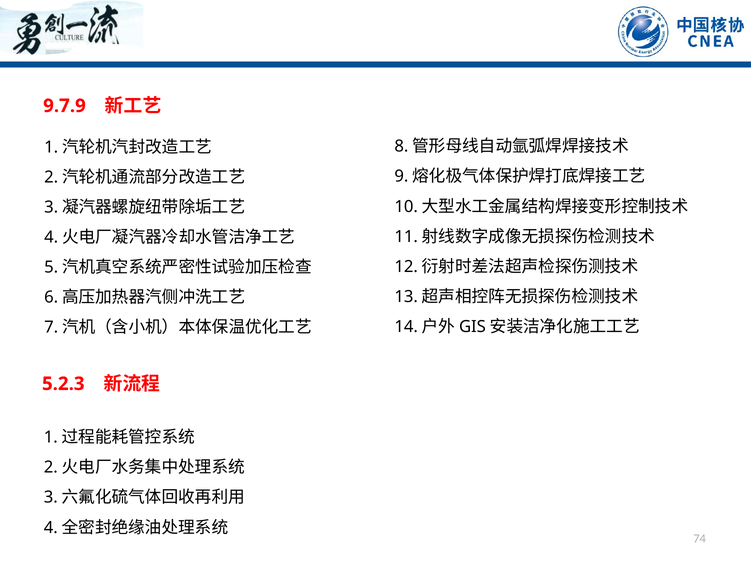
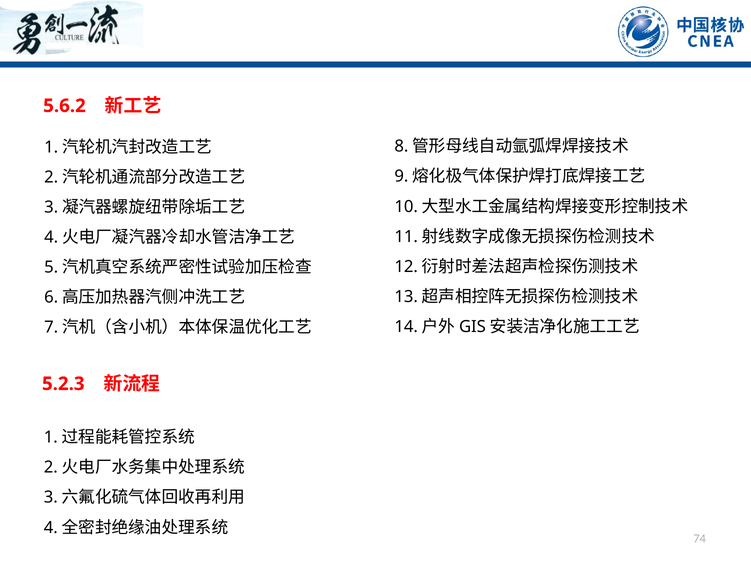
9.7.9: 9.7.9 -> 5.6.2
